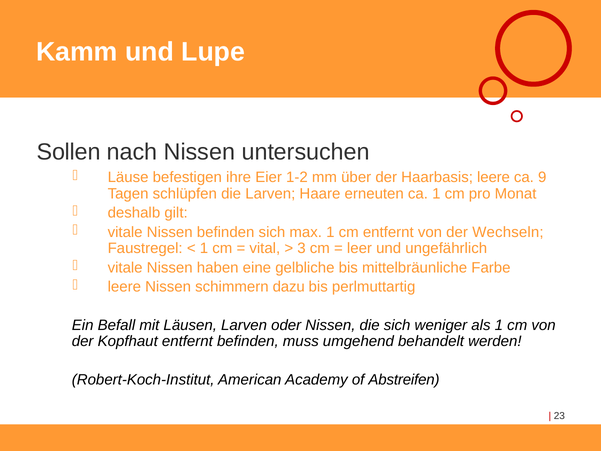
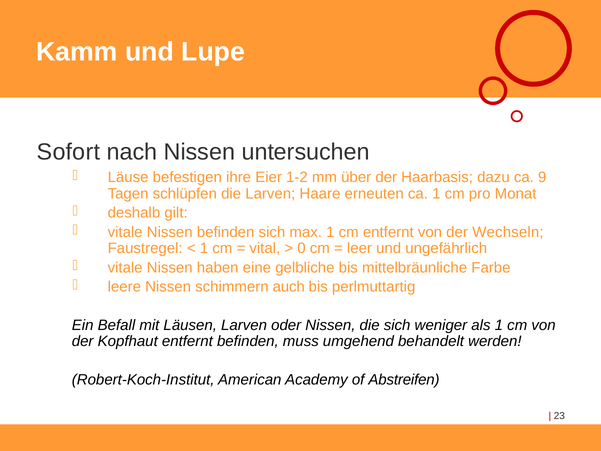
Sollen: Sollen -> Sofort
Haarbasis leere: leere -> dazu
3: 3 -> 0
dazu: dazu -> auch
